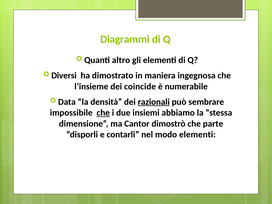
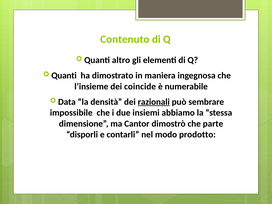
Diagrammi: Diagrammi -> Contenuto
Diversi at (64, 76): Diversi -> Quanti
che at (103, 113) underline: present -> none
modo elementi: elementi -> prodotto
